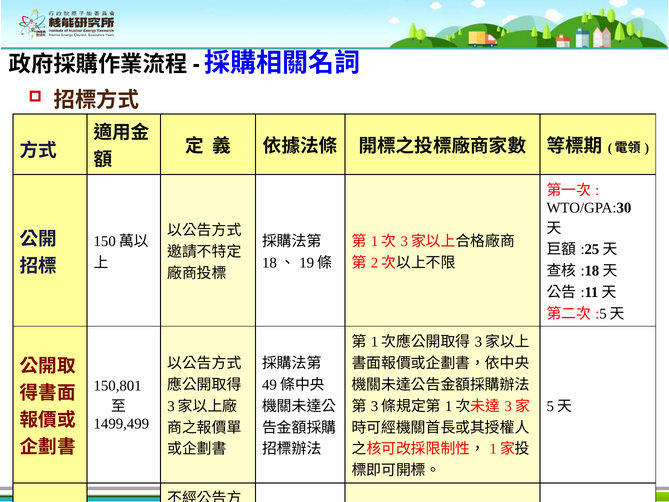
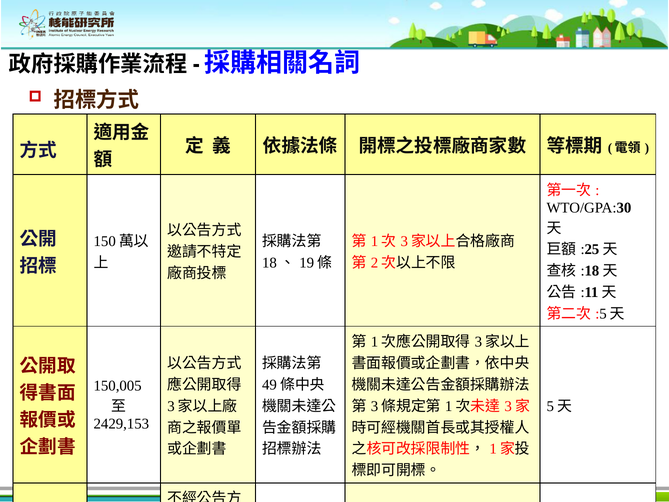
150,801: 150,801 -> 150,005
1499,499: 1499,499 -> 2429,153
